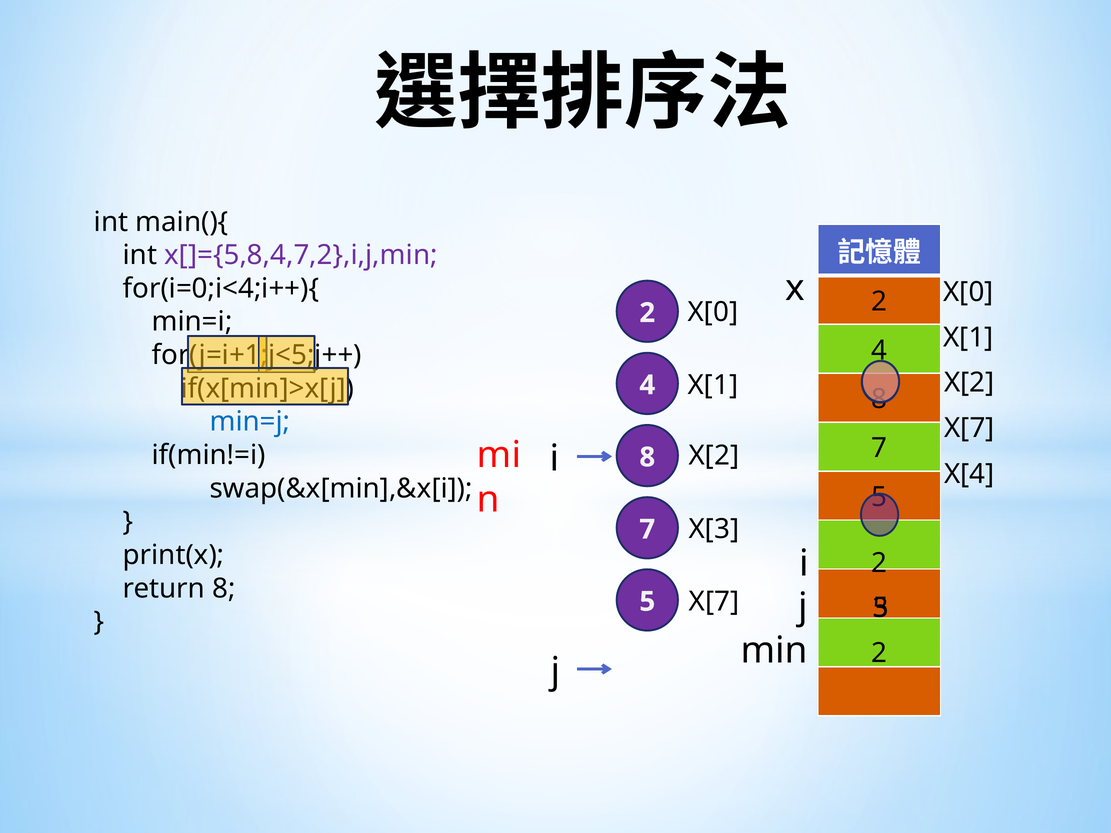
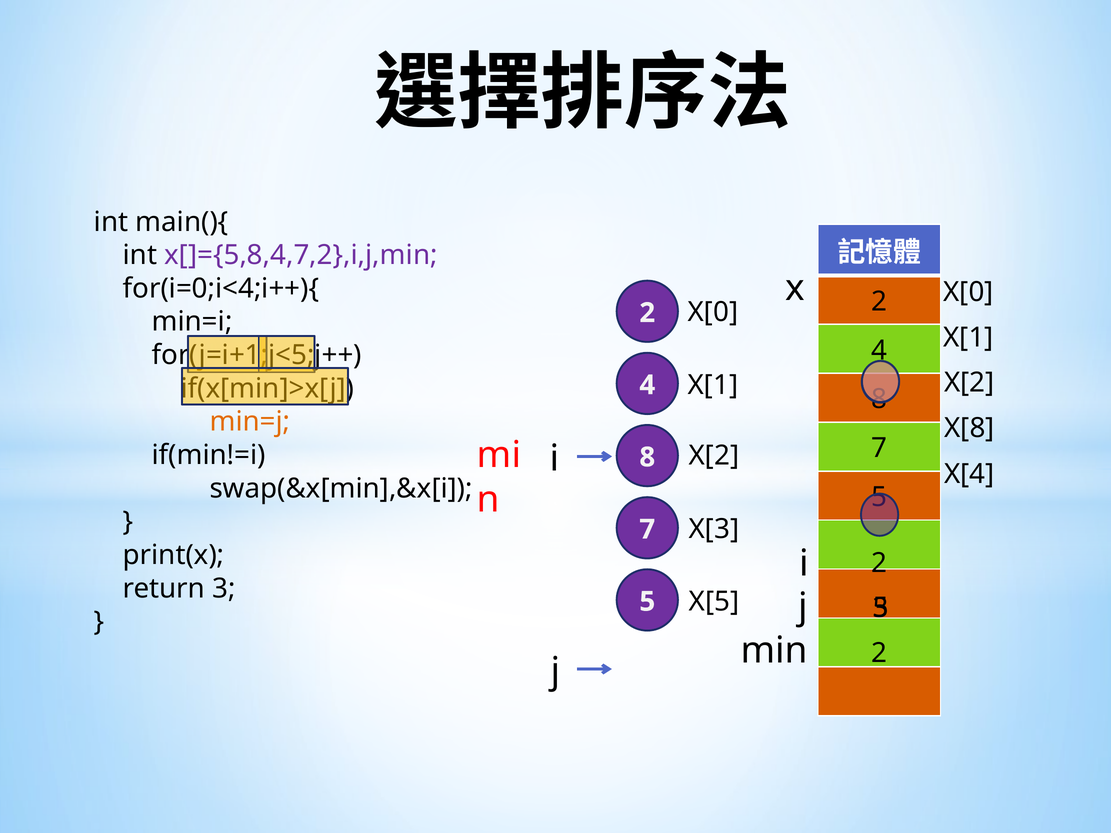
min=j colour: blue -> orange
X[7 at (969, 428): X[7 -> X[8
return 8: 8 -> 3
X[7 at (714, 602): X[7 -> X[5
